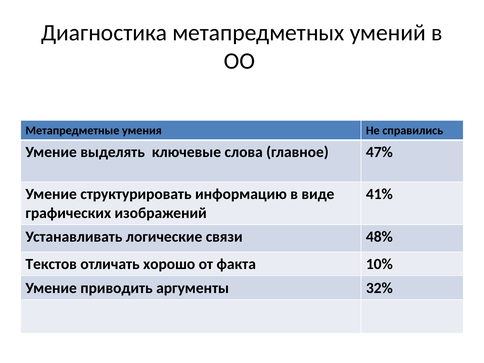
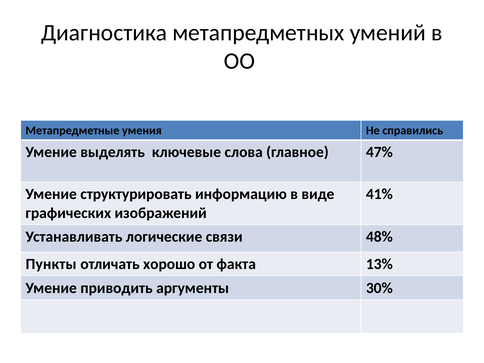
Текстов: Текстов -> Пункты
10%: 10% -> 13%
32%: 32% -> 30%
